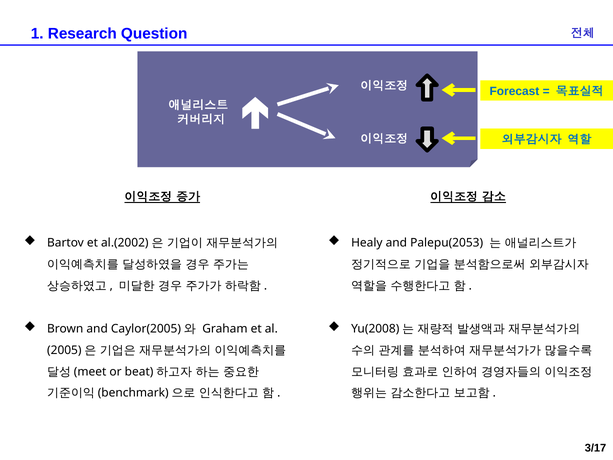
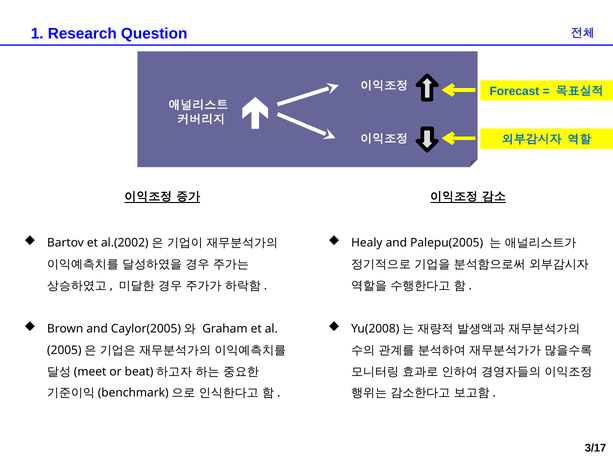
Palepu(2053: Palepu(2053 -> Palepu(2005
